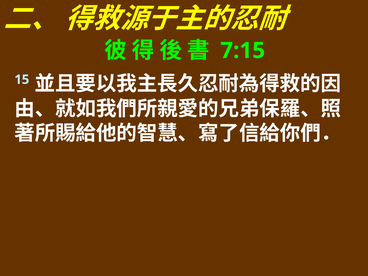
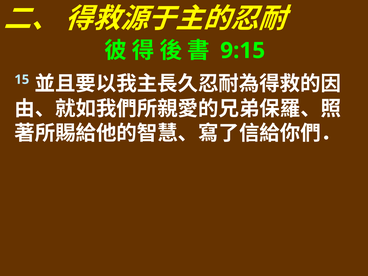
7:15: 7:15 -> 9:15
